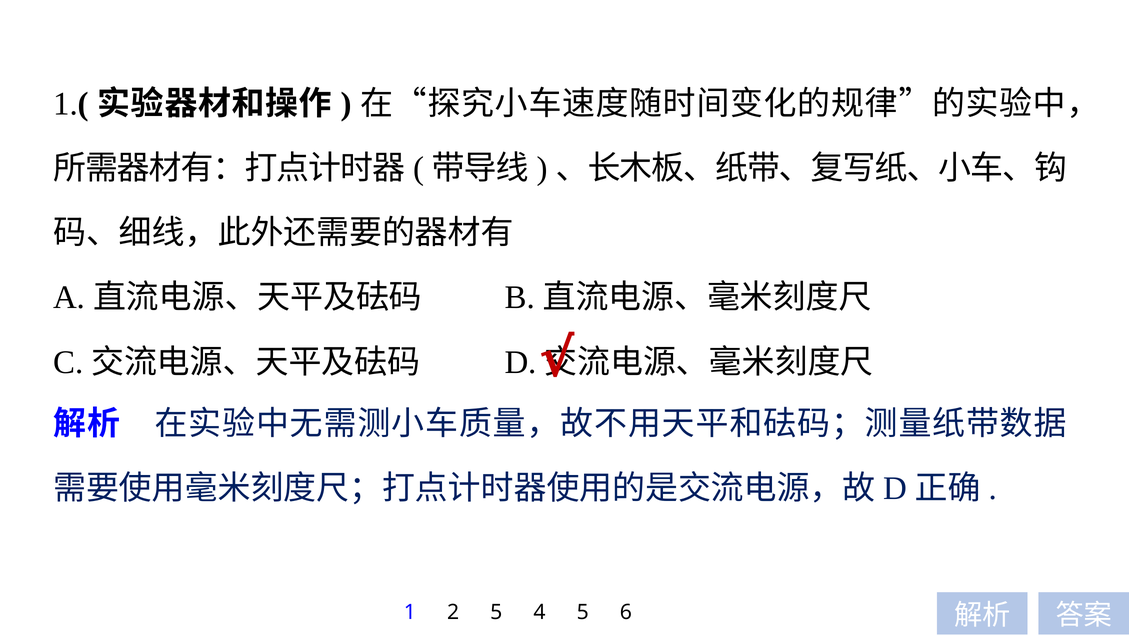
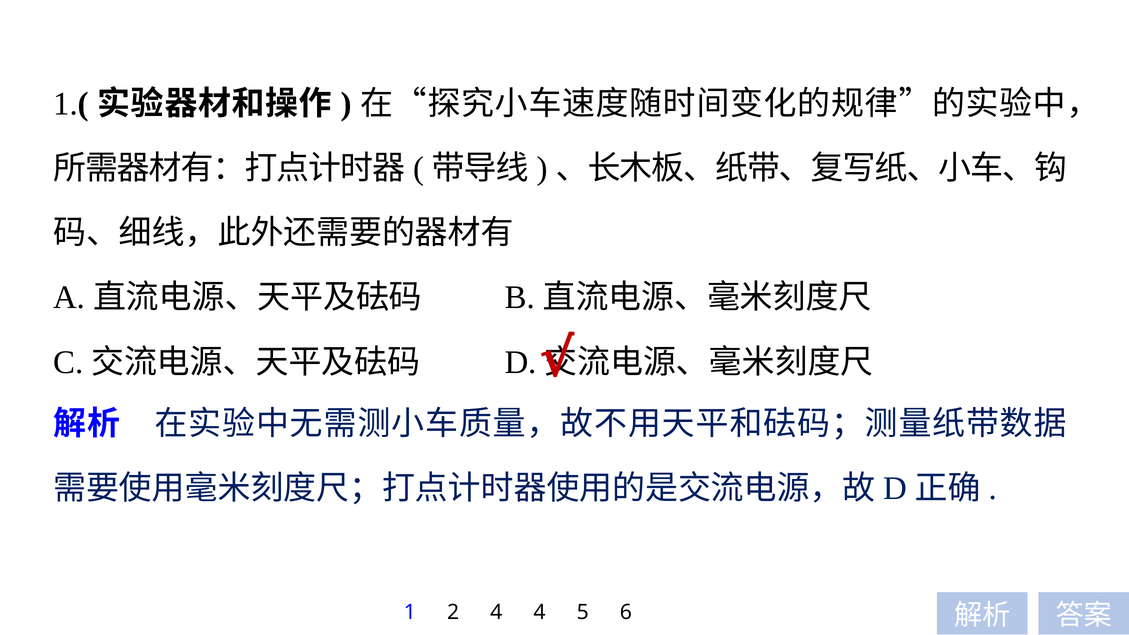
2 5: 5 -> 4
